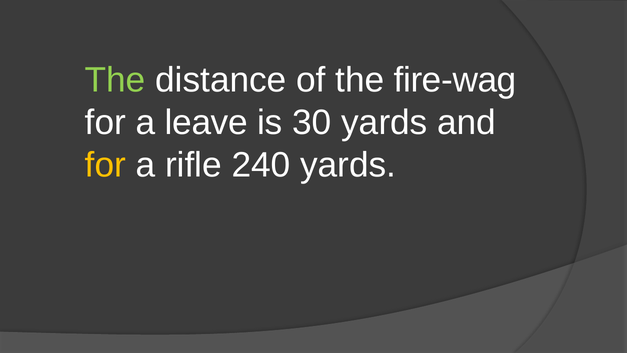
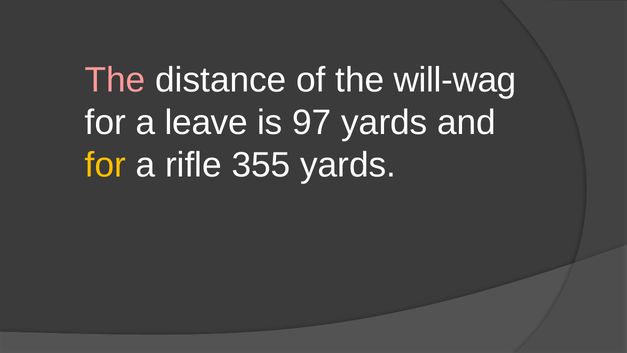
The at (115, 80) colour: light green -> pink
fire-wag: fire-wag -> will-wag
30: 30 -> 97
240: 240 -> 355
